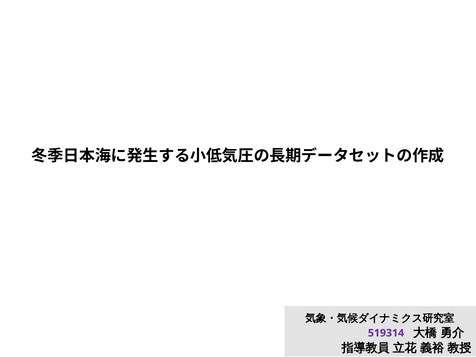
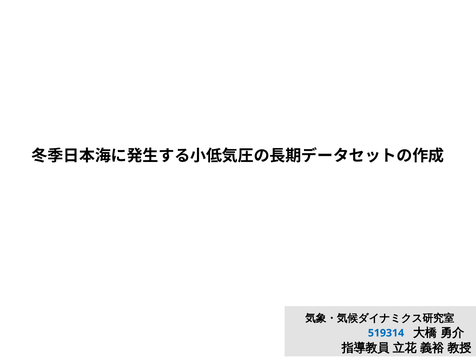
519314 colour: purple -> blue
